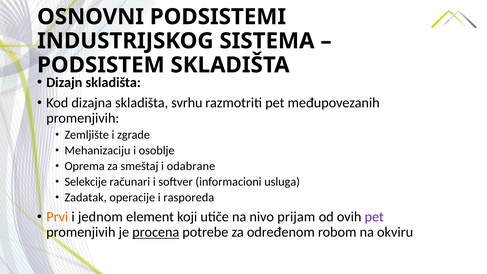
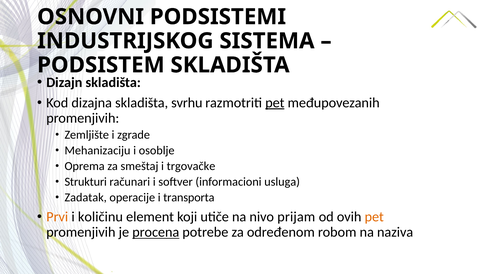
pet at (275, 103) underline: none -> present
odabrane: odabrane -> trgovačke
Selekcije: Selekcije -> Strukturi
rasporeda: rasporeda -> transporta
jednom: jednom -> količinu
pet at (374, 217) colour: purple -> orange
okviru: okviru -> naziva
